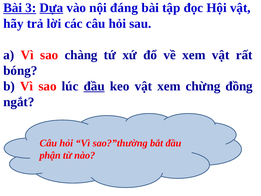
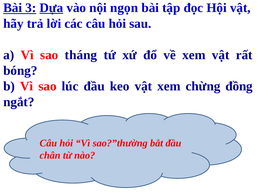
đáng: đáng -> ngọn
chàng: chàng -> tháng
đầu at (94, 86) underline: present -> none
phận: phận -> chân
